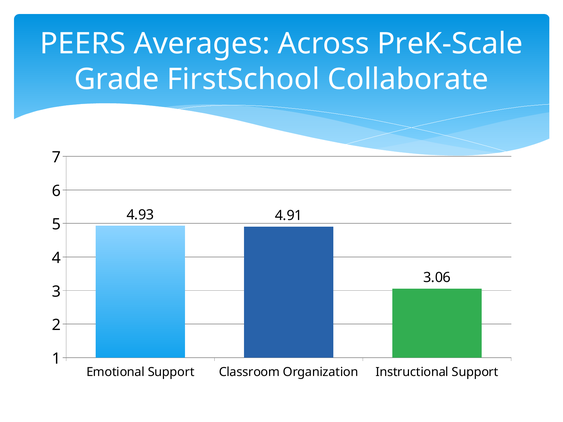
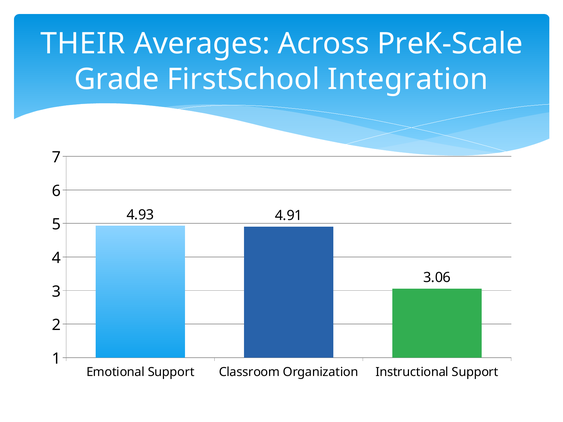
PEERS: PEERS -> THEIR
Collaborate: Collaborate -> Integration
